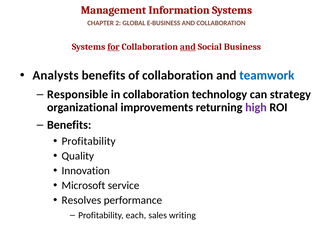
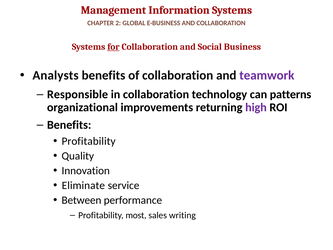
and at (188, 47) underline: present -> none
teamwork colour: blue -> purple
strategy: strategy -> patterns
Microsoft: Microsoft -> Eliminate
Resolves: Resolves -> Between
each: each -> most
